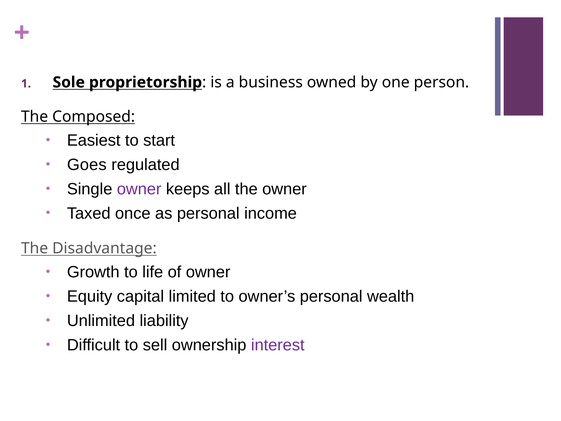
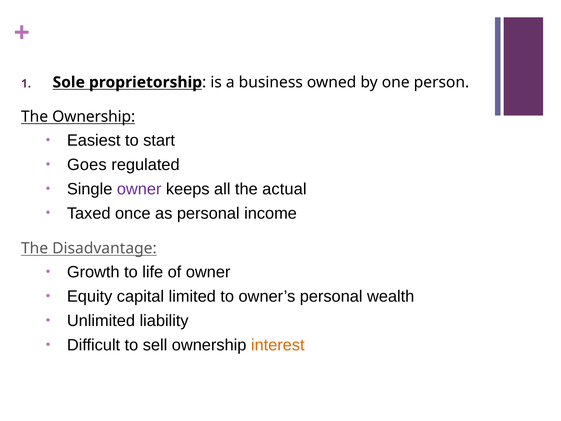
The Composed: Composed -> Ownership
the owner: owner -> actual
interest colour: purple -> orange
